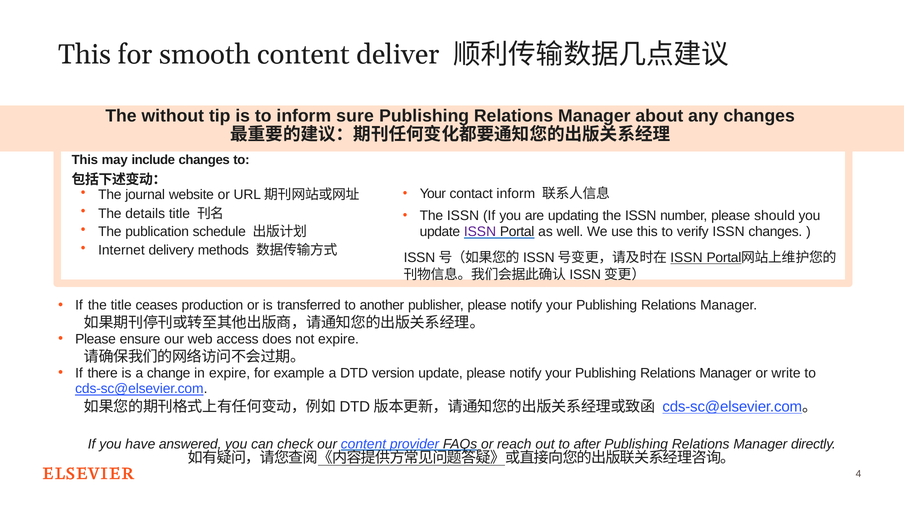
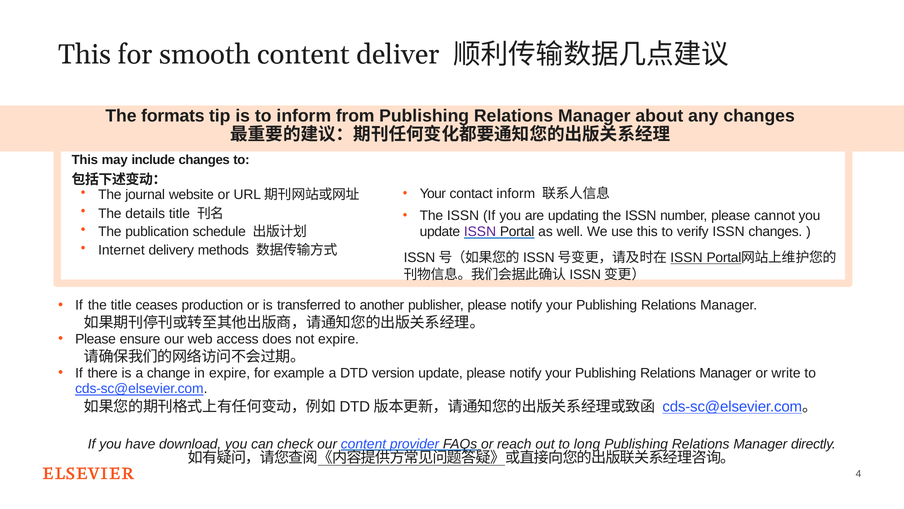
without: without -> formats
sure: sure -> from
should: should -> cannot
answered: answered -> download
after: after -> long
